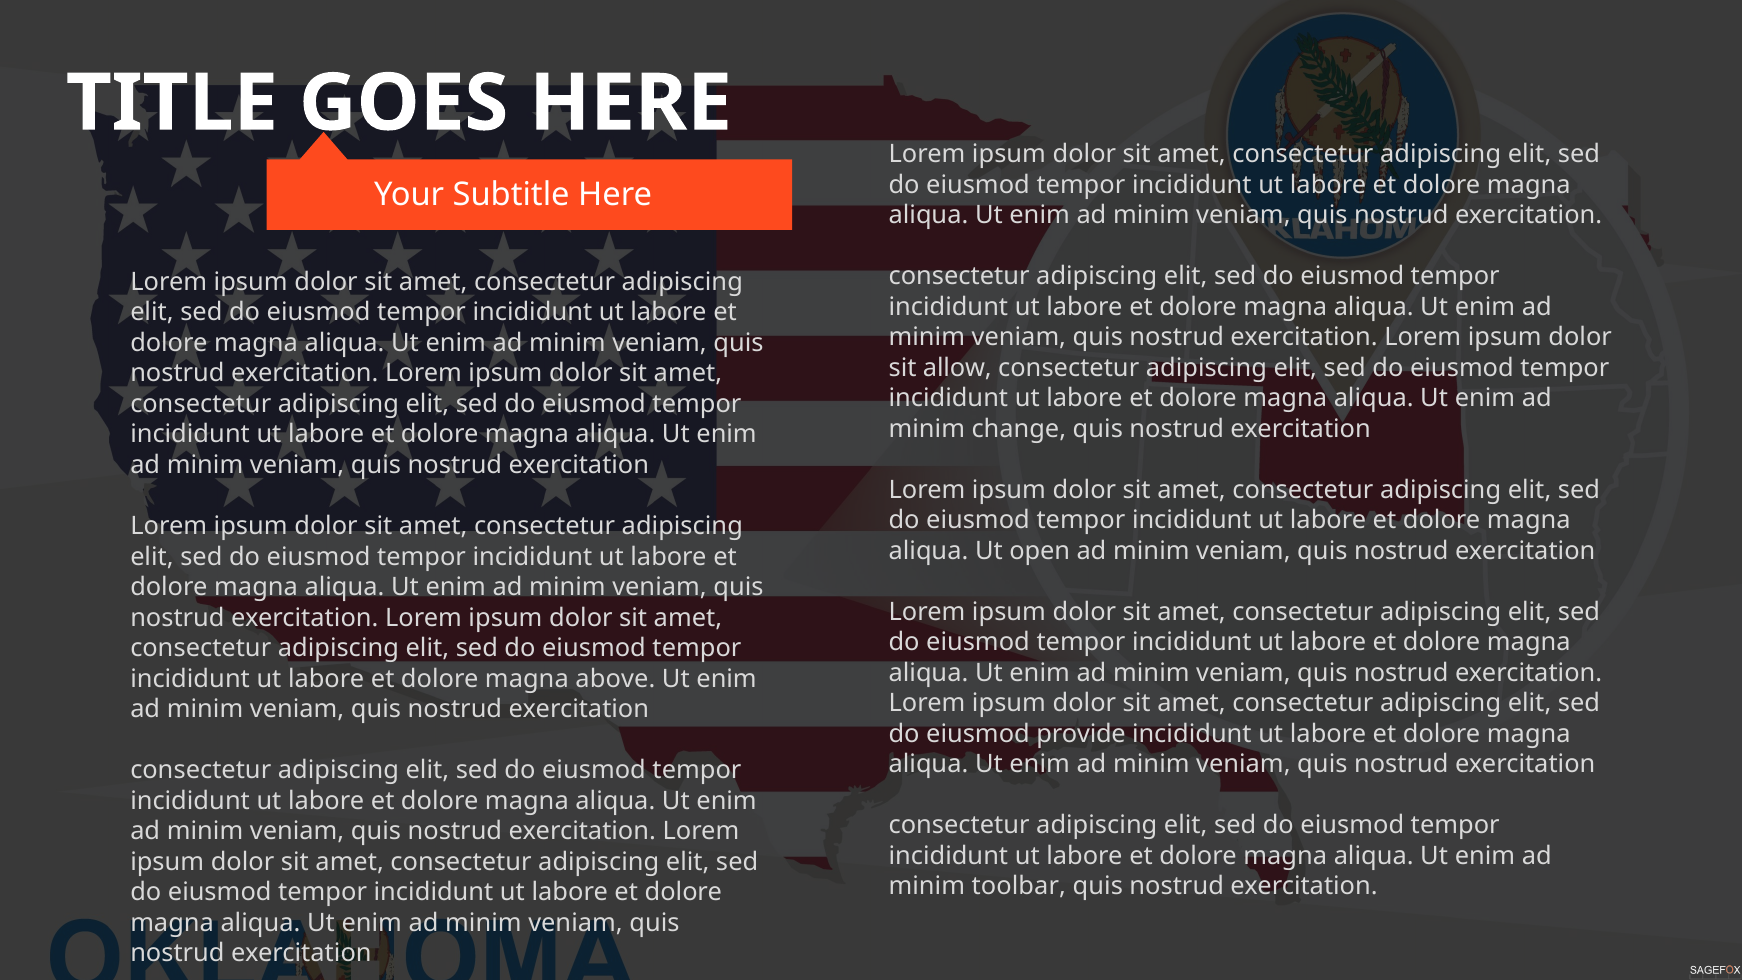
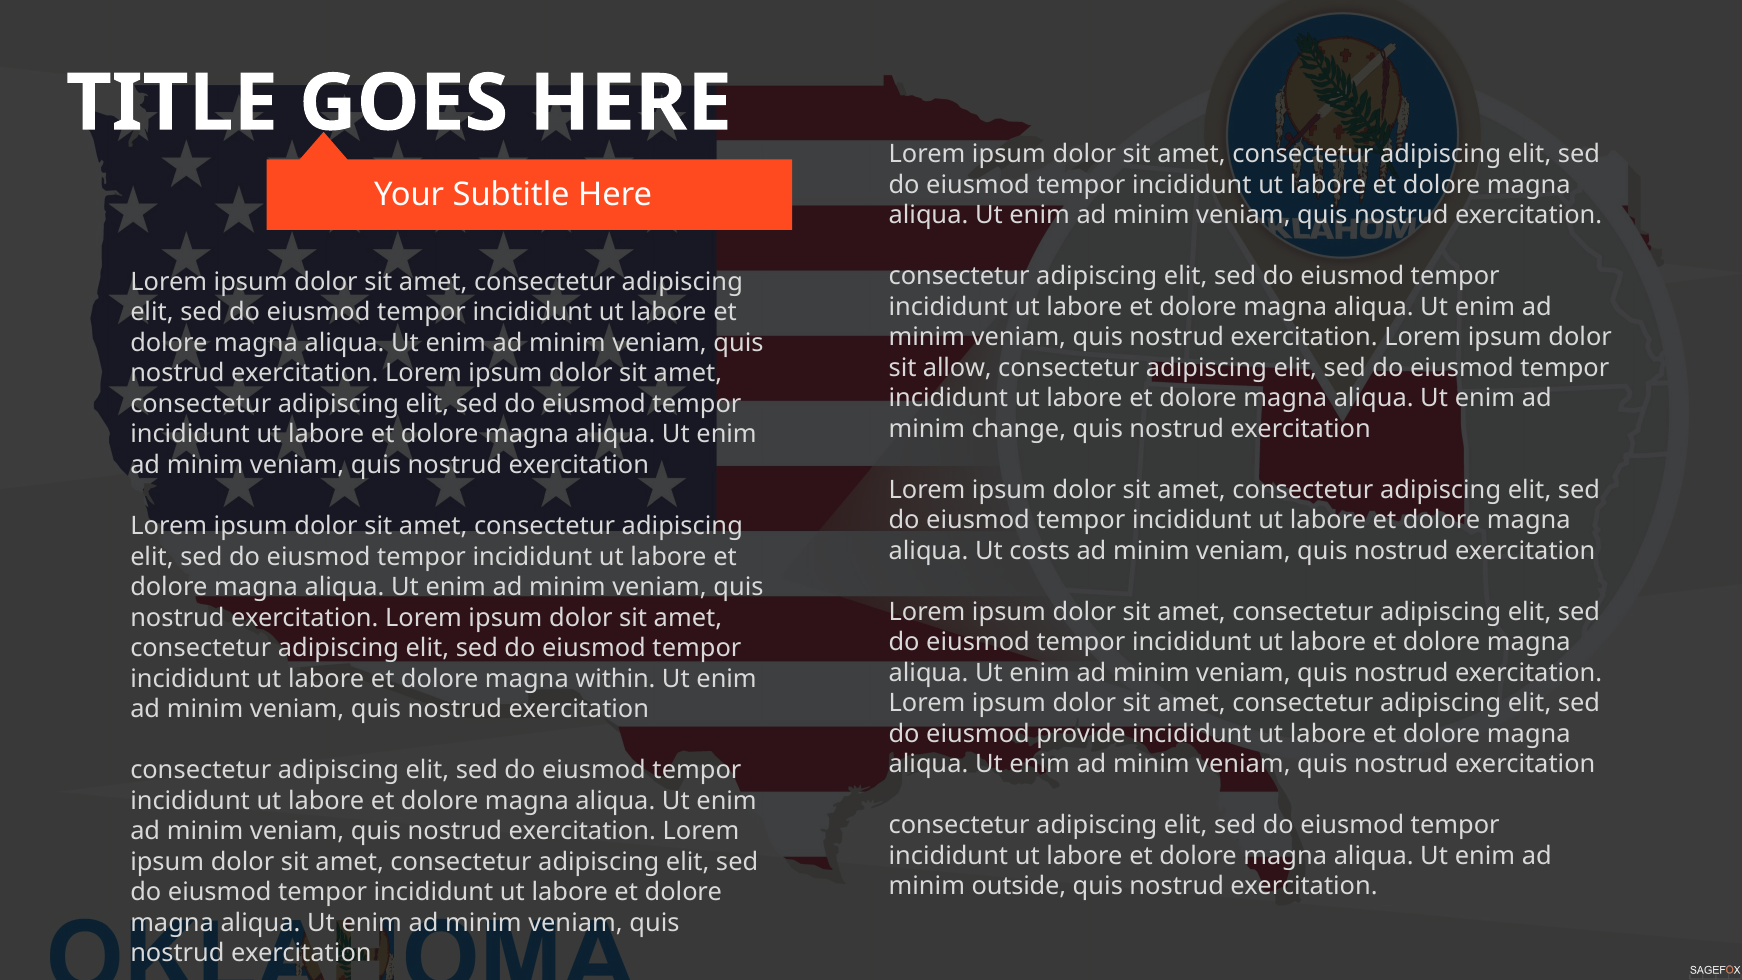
open: open -> costs
above: above -> within
toolbar: toolbar -> outside
